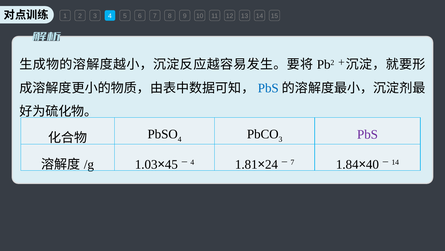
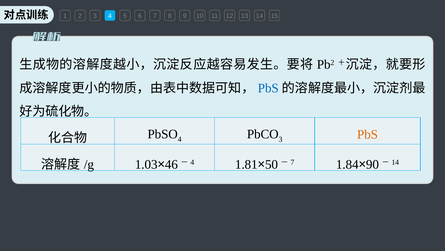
PbS at (368, 134) colour: purple -> orange
45: 45 -> 46
24: 24 -> 50
40: 40 -> 90
